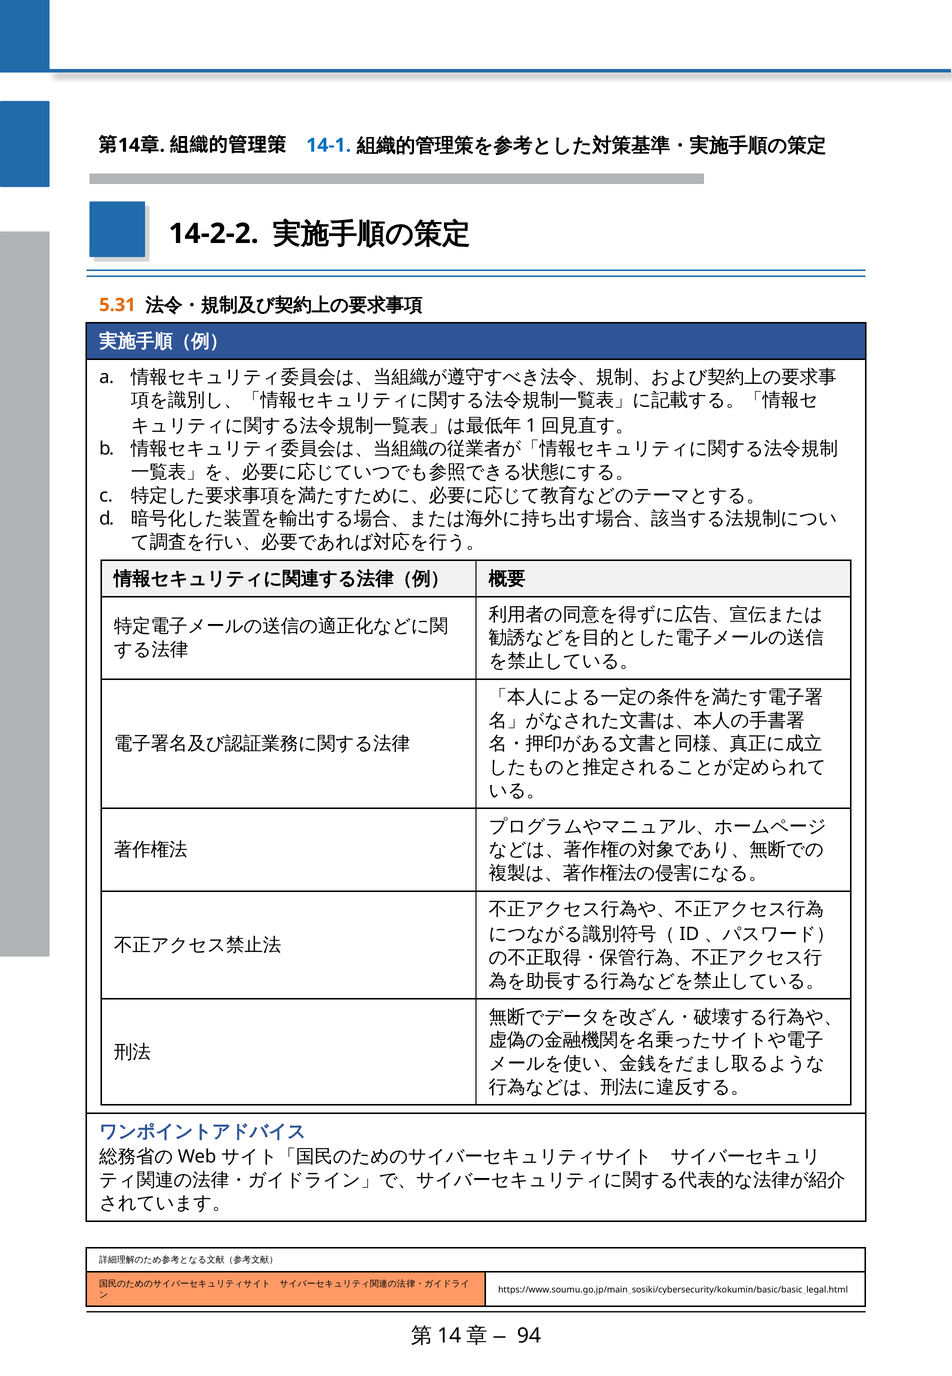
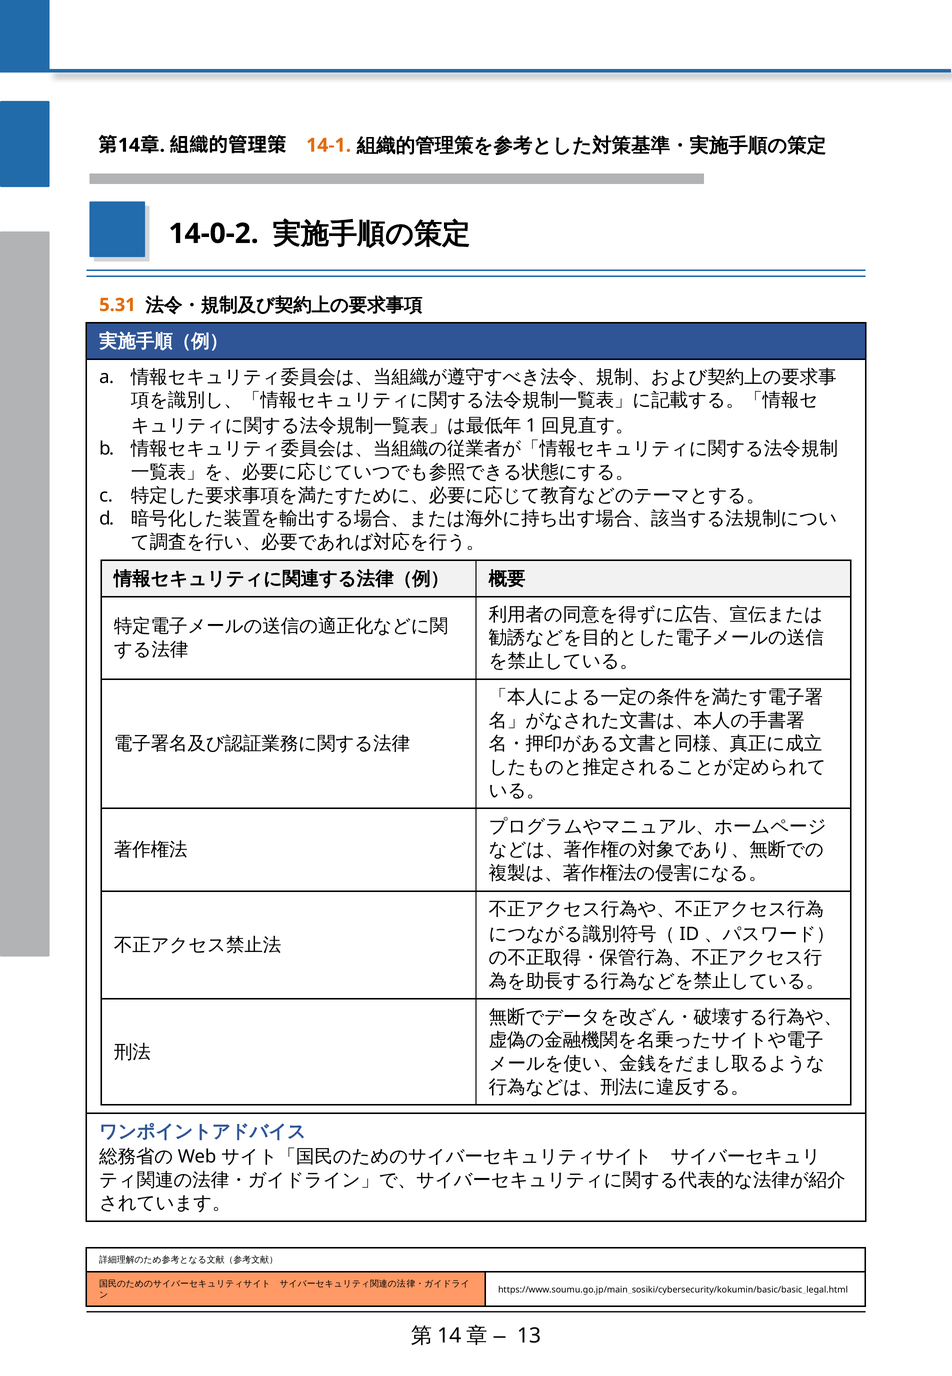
14-1 colour: blue -> orange
14-2-2: 14-2-2 -> 14-0-2
94: 94 -> 13
